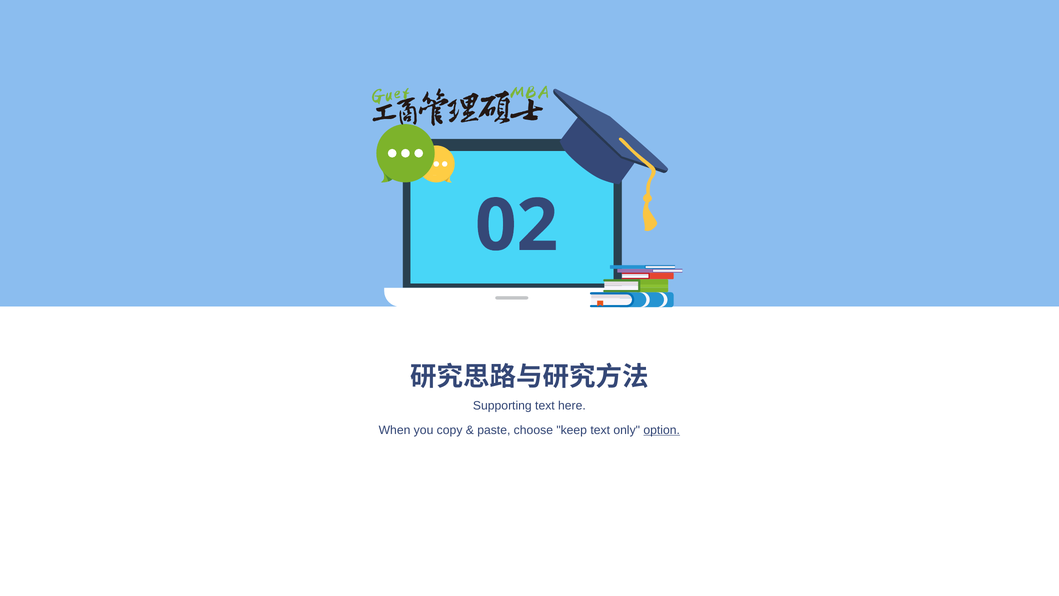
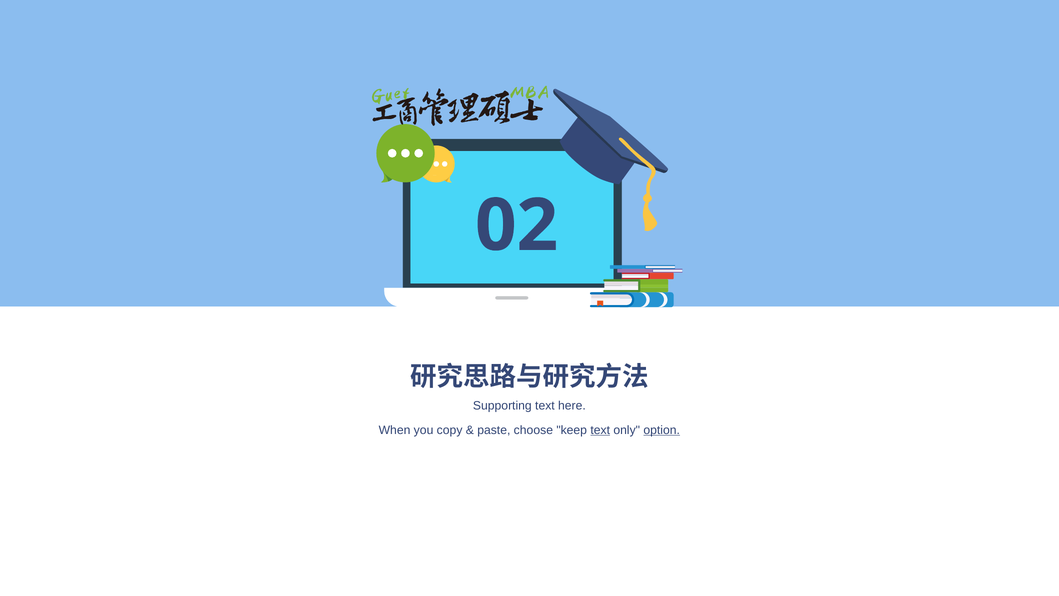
text at (600, 430) underline: none -> present
